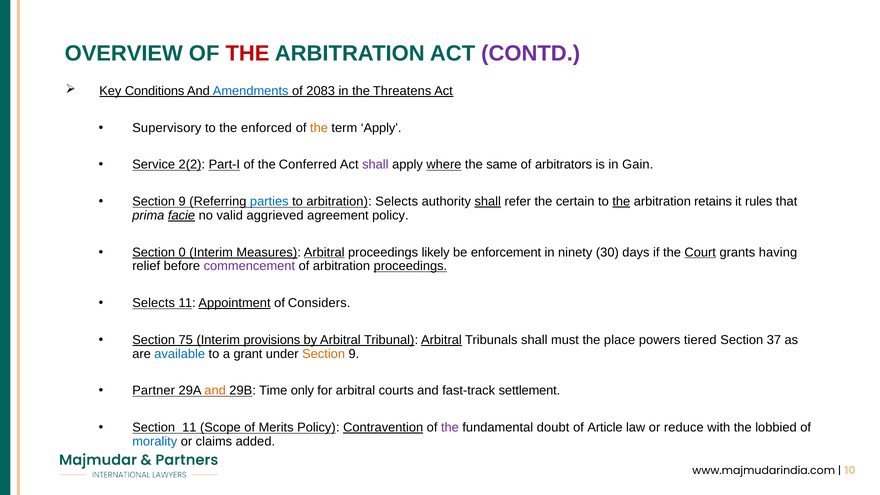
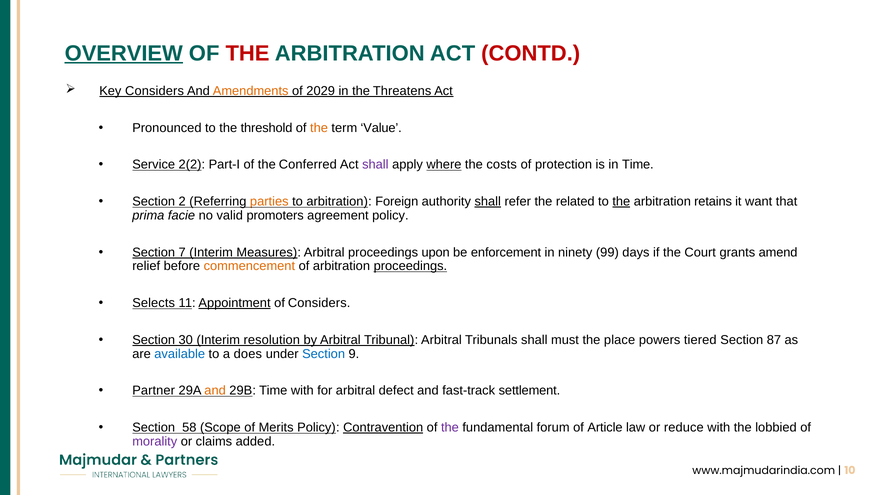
OVERVIEW underline: none -> present
CONTD colour: purple -> red
Key Conditions: Conditions -> Considers
Amendments colour: blue -> orange
2083: 2083 -> 2029
Supervisory: Supervisory -> Pronounced
enforced: enforced -> threshold
term Apply: Apply -> Value
Part-I underline: present -> none
same: same -> costs
arbitrators: arbitrators -> protection
in Gain: Gain -> Time
9 at (182, 202): 9 -> 2
parties colour: blue -> orange
arbitration Selects: Selects -> Foreign
certain: certain -> related
rules: rules -> want
facie underline: present -> none
aggrieved: aggrieved -> promoters
0: 0 -> 7
Arbitral at (324, 252) underline: present -> none
likely: likely -> upon
30: 30 -> 99
Court underline: present -> none
having: having -> amend
commencement colour: purple -> orange
75: 75 -> 30
provisions: provisions -> resolution
Arbitral at (441, 340) underline: present -> none
37: 37 -> 87
grant: grant -> does
Section at (324, 354) colour: orange -> blue
Time only: only -> with
courts: courts -> defect
Section 11: 11 -> 58
doubt: doubt -> forum
morality colour: blue -> purple
